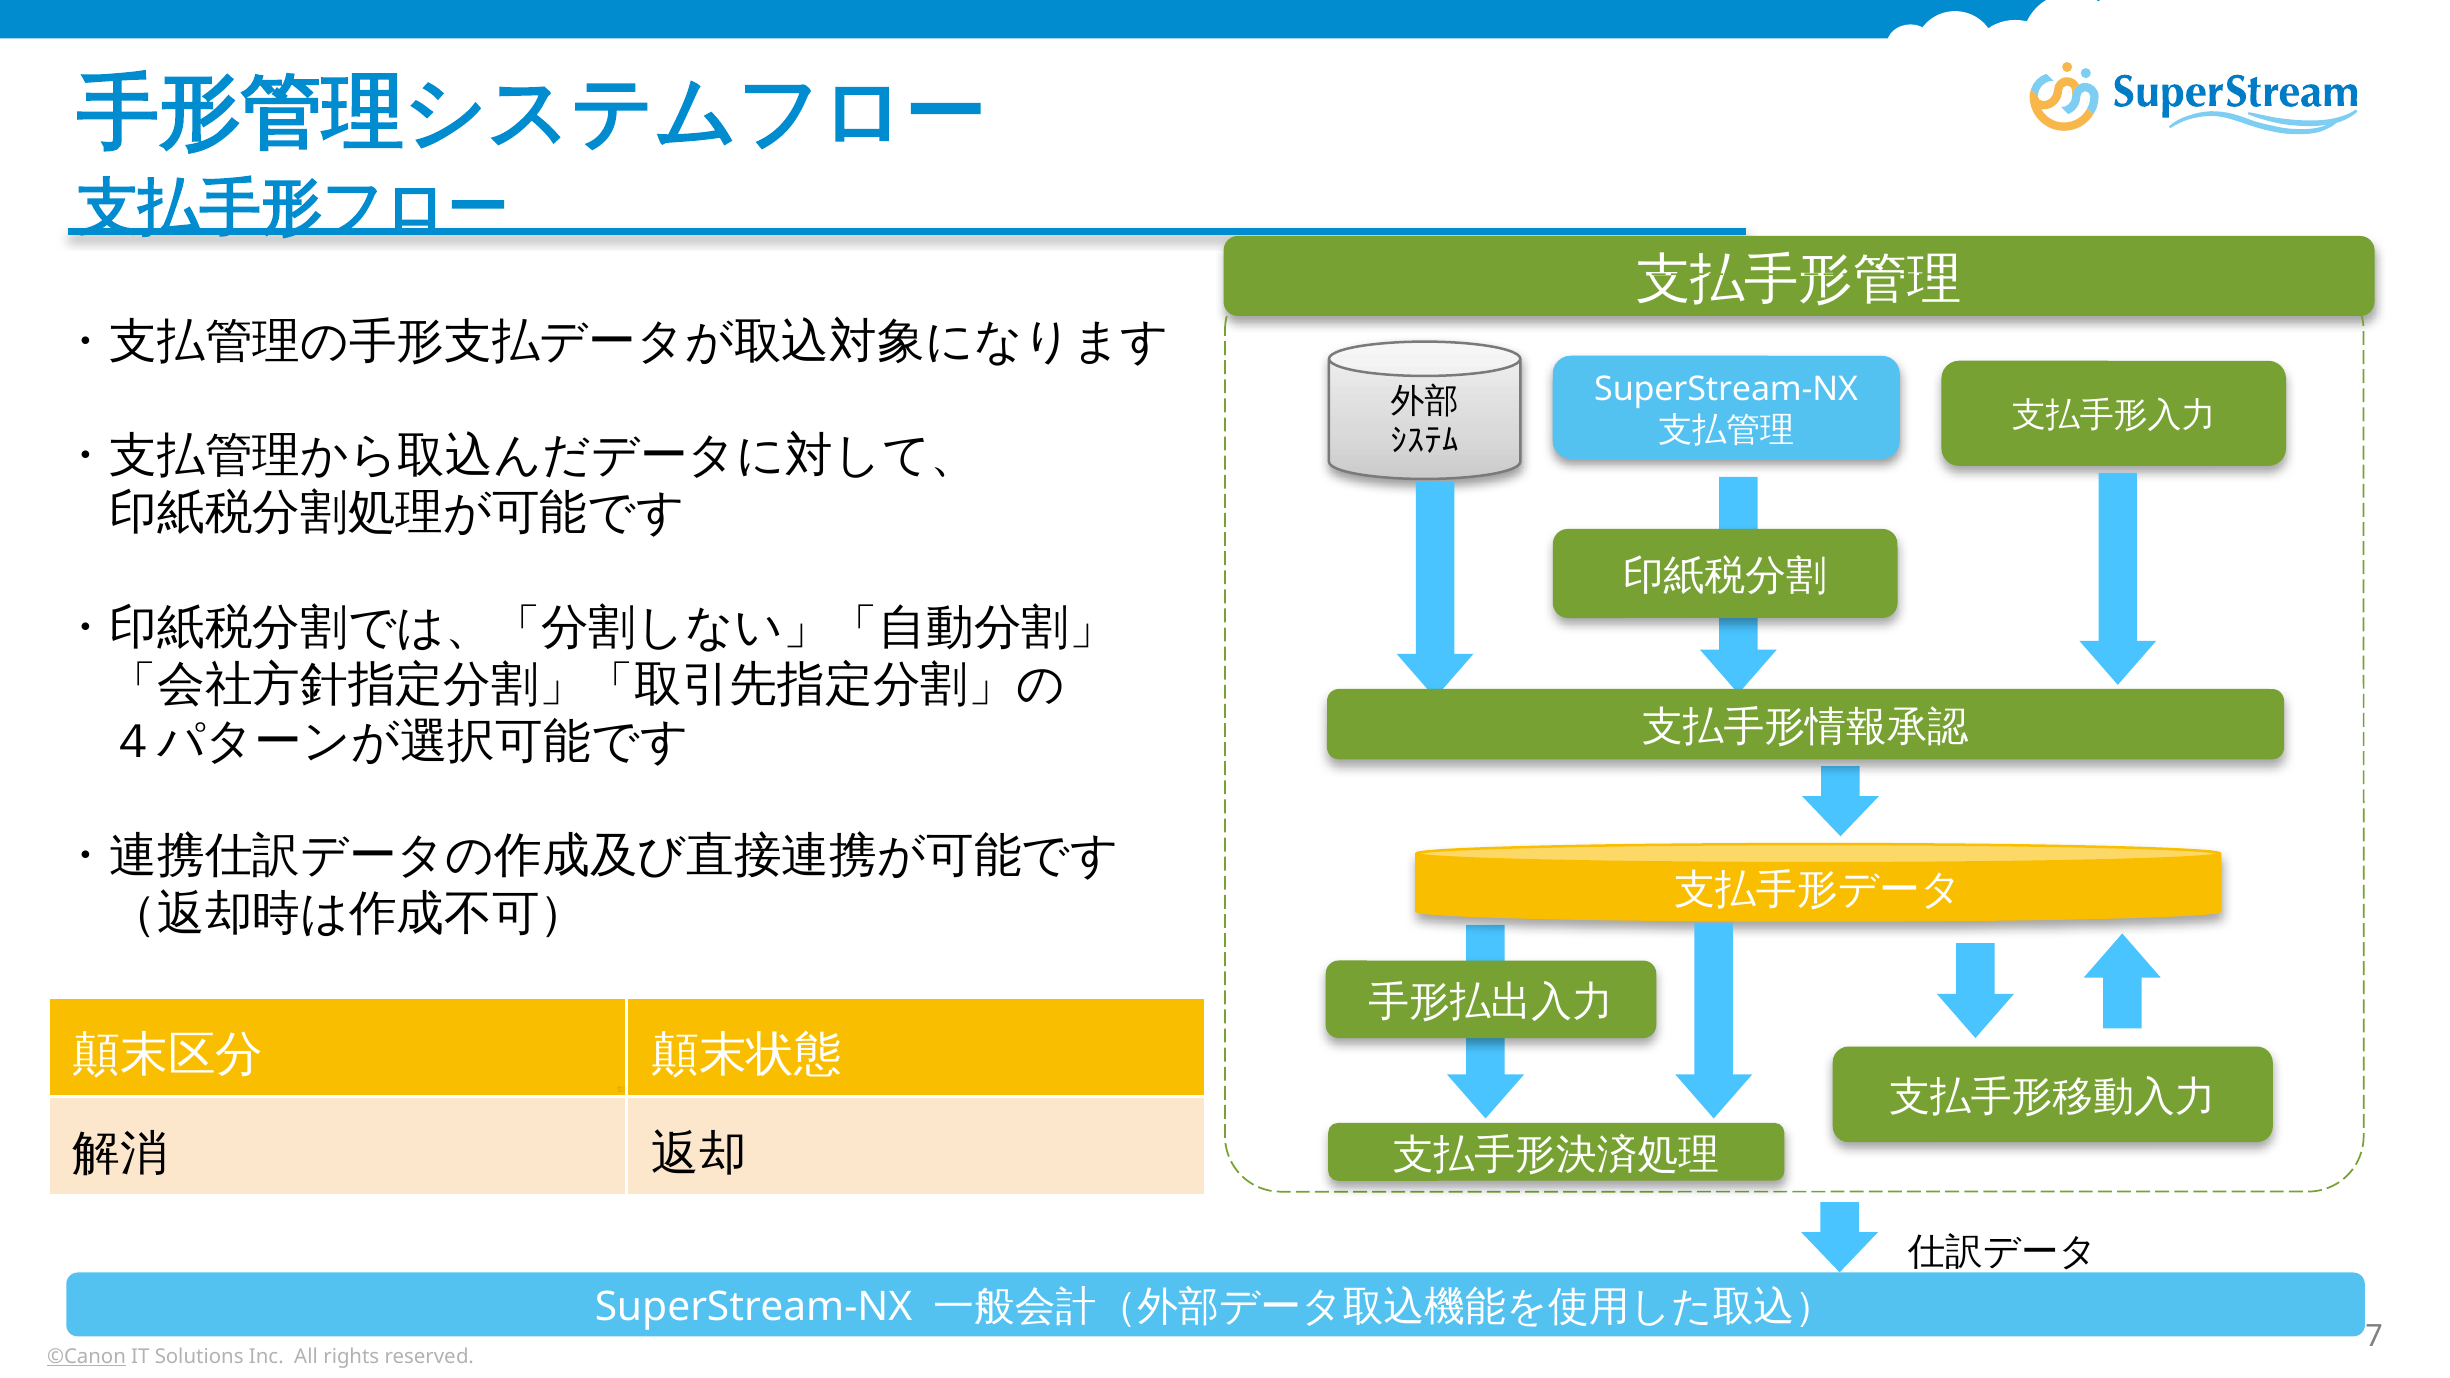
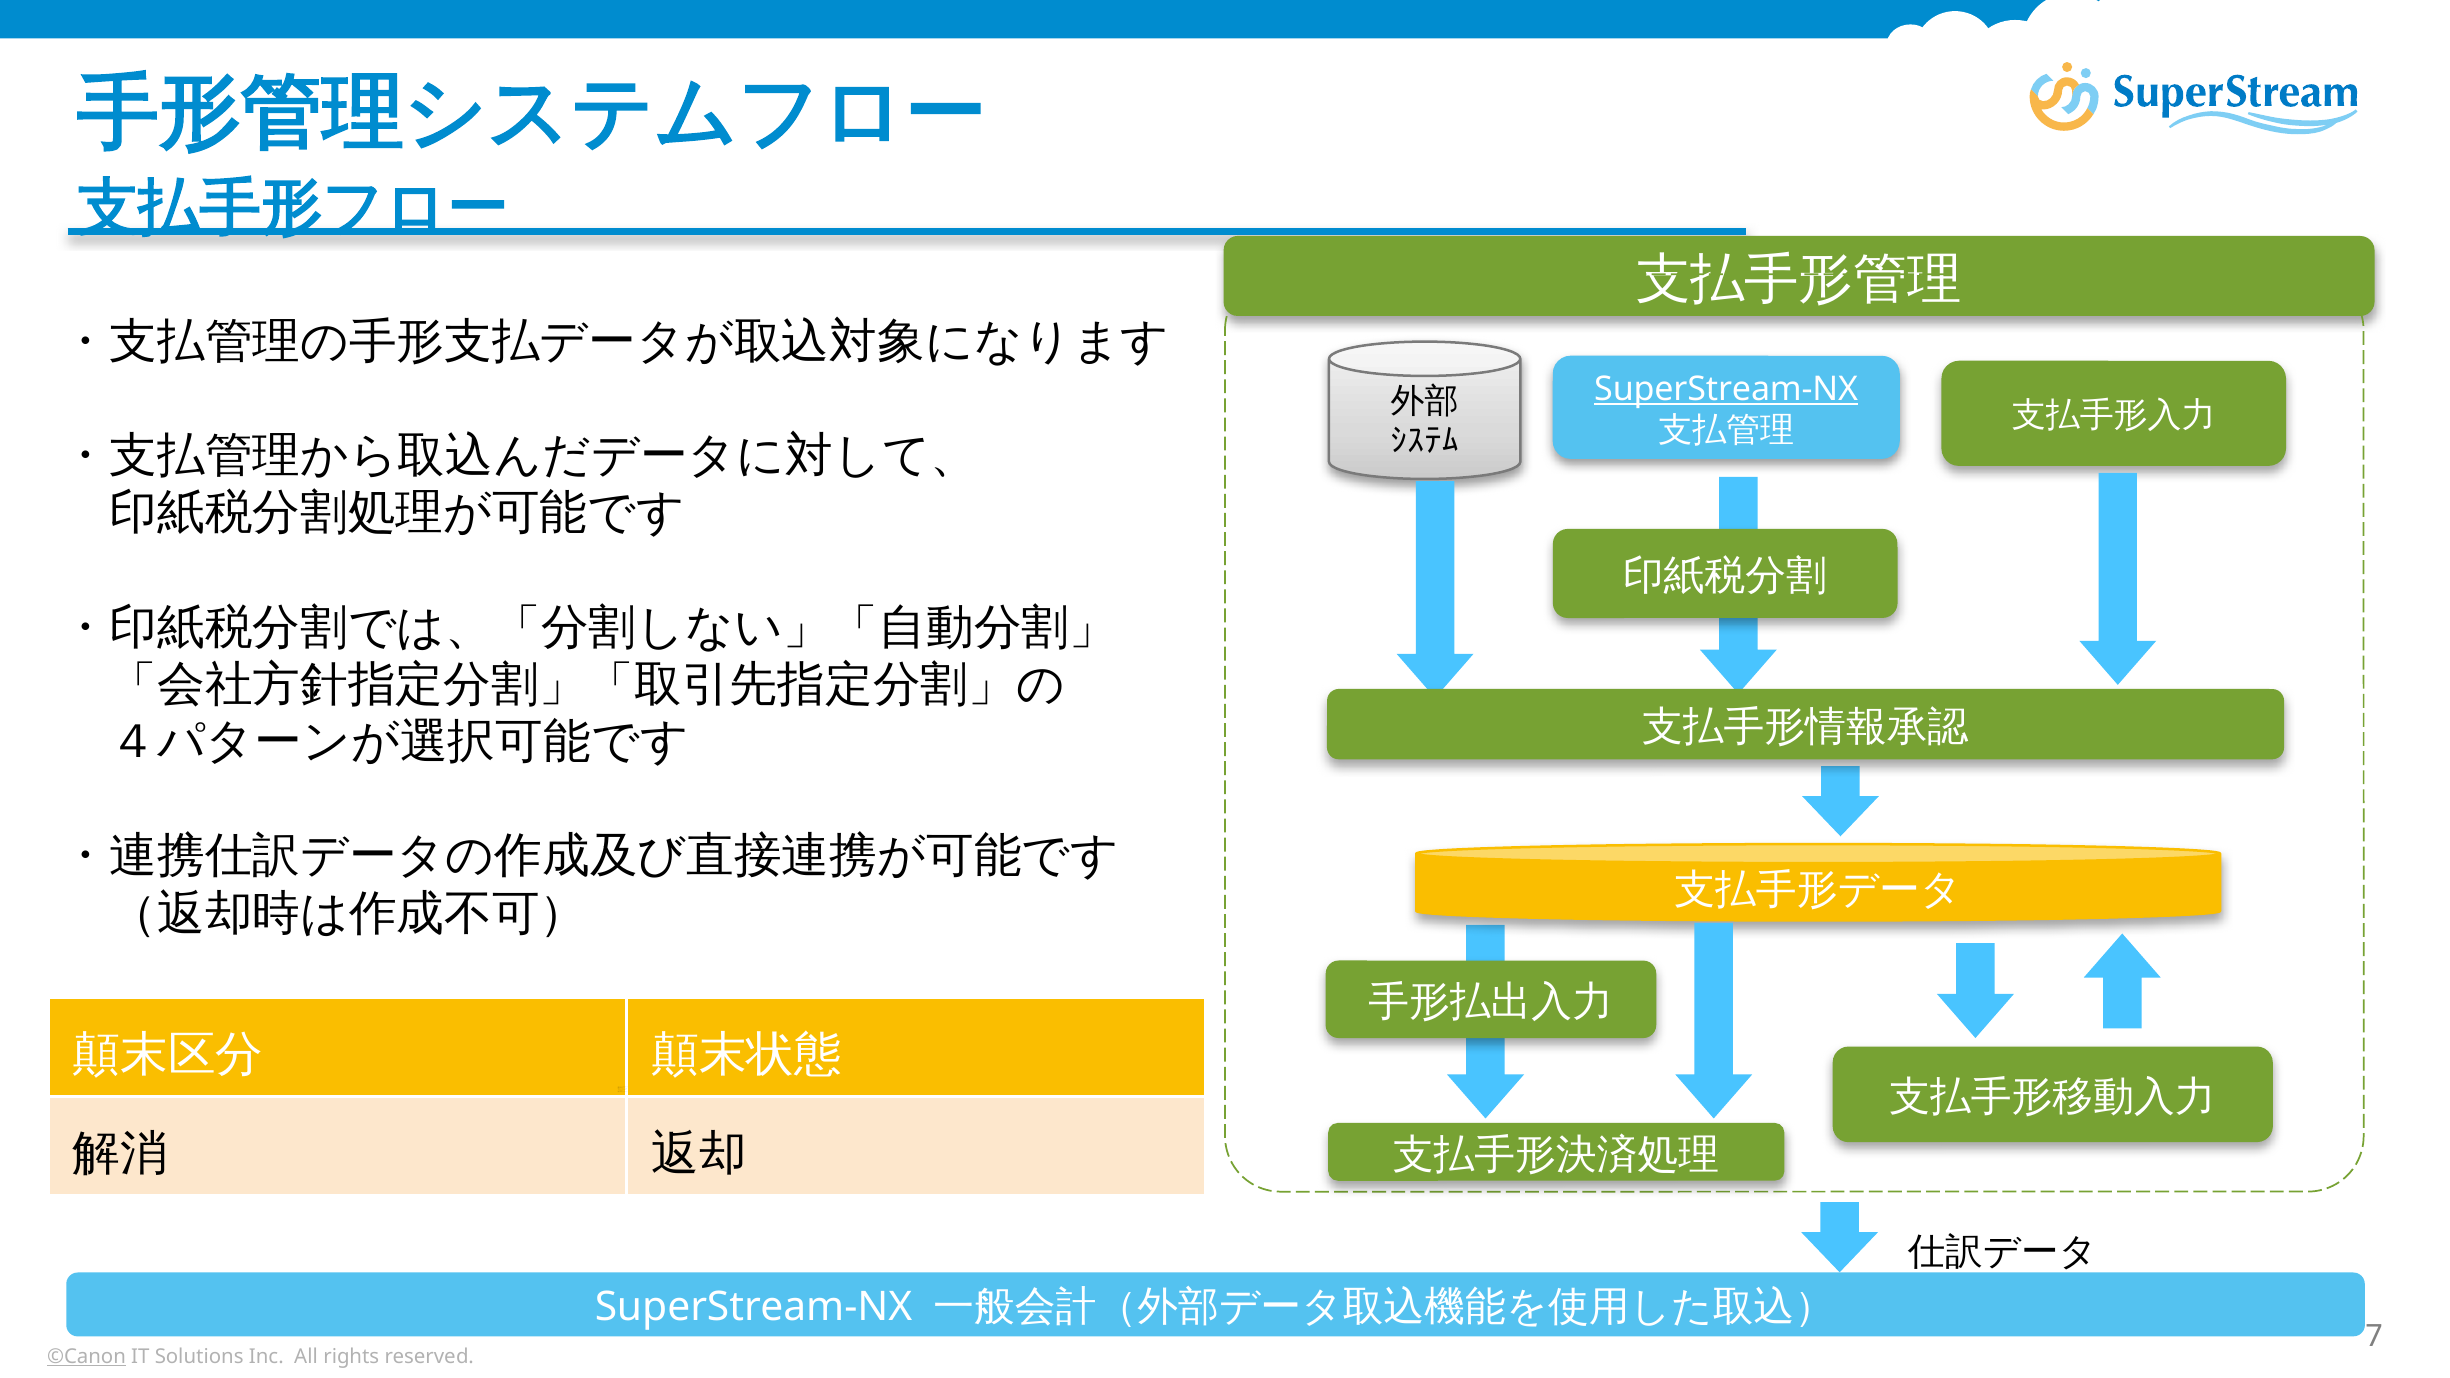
SuperStream-NX at (1726, 389) underline: none -> present
